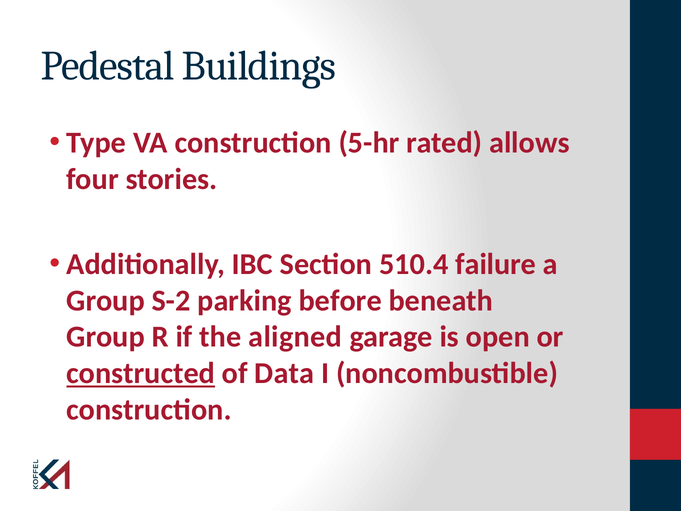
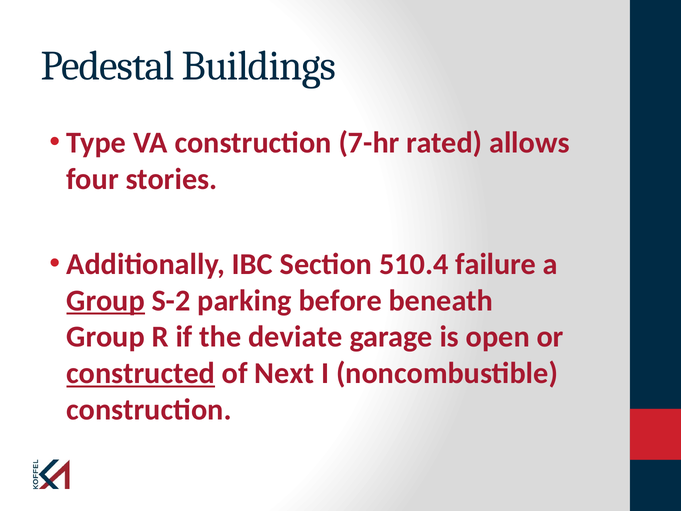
5-hr: 5-hr -> 7-hr
Group at (106, 300) underline: none -> present
aligned: aligned -> deviate
Data: Data -> Next
